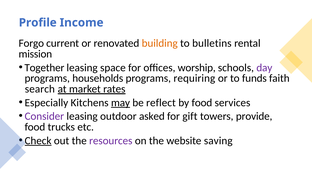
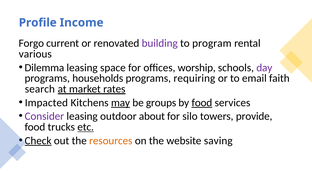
building colour: orange -> purple
bulletins: bulletins -> program
mission: mission -> various
Together: Together -> Dilemma
funds: funds -> email
Especially: Especially -> Impacted
reflect: reflect -> groups
food at (202, 103) underline: none -> present
asked: asked -> about
gift: gift -> silo
etc underline: none -> present
resources colour: purple -> orange
